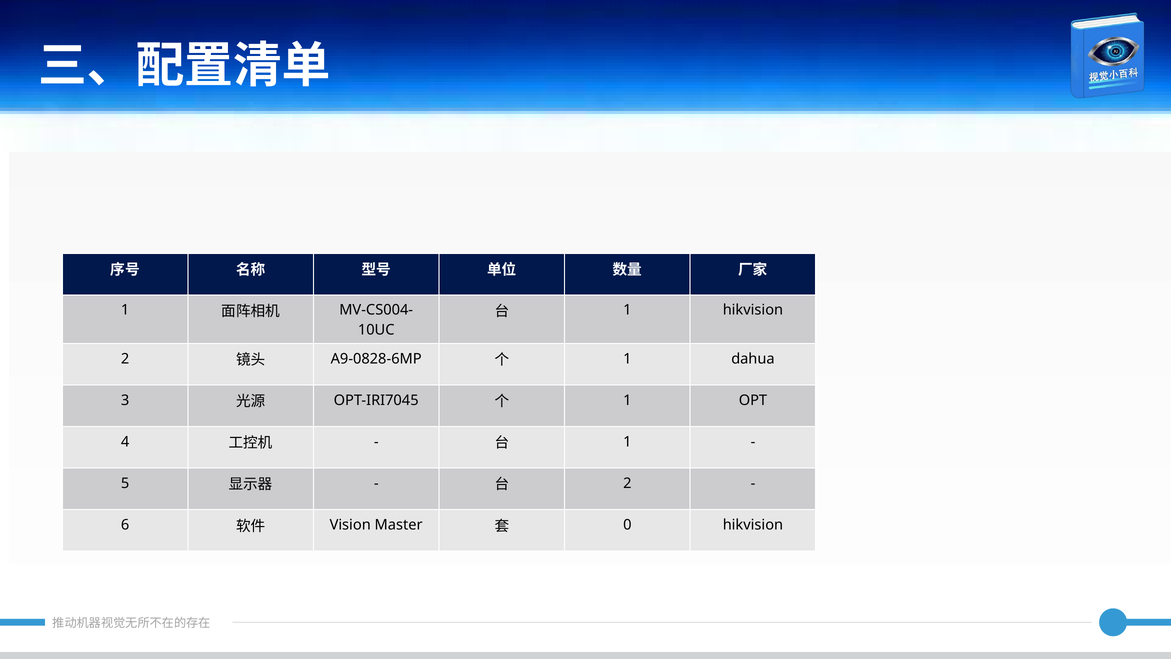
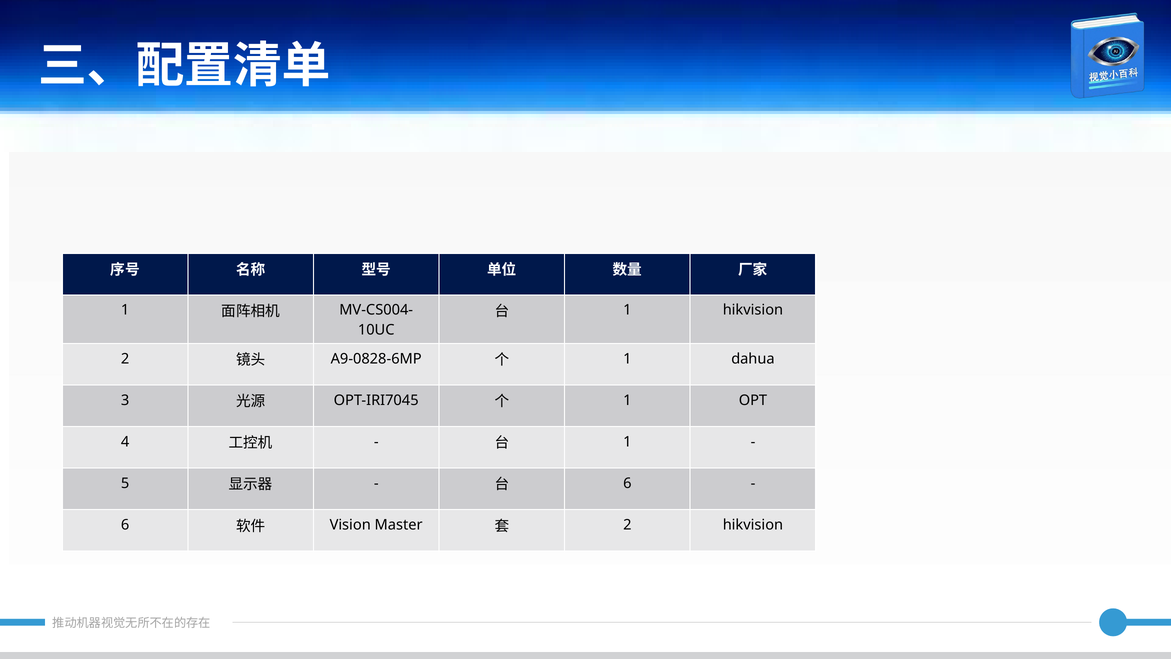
2 at (627, 483): 2 -> 6
0 at (627, 525): 0 -> 2
